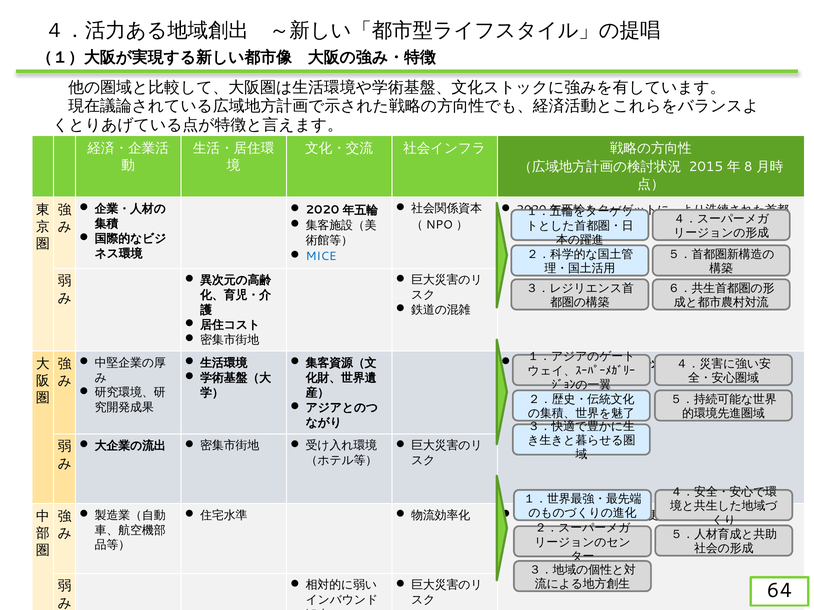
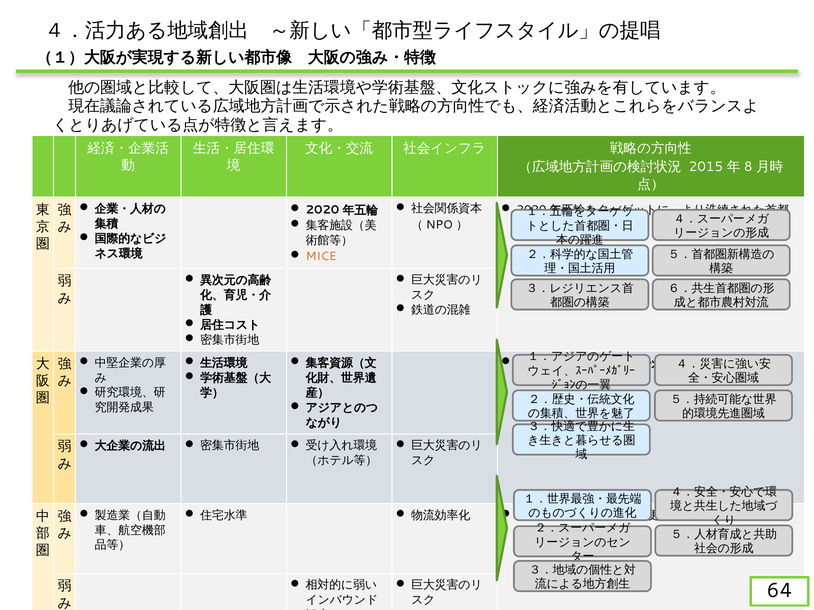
MICE colour: blue -> orange
